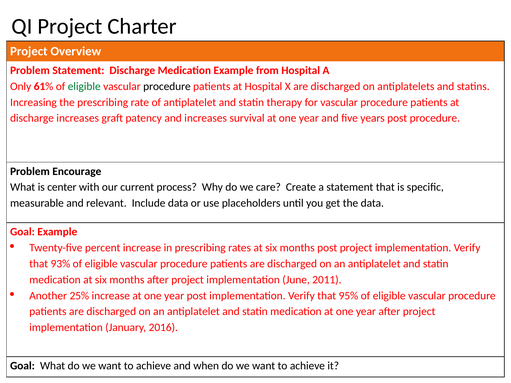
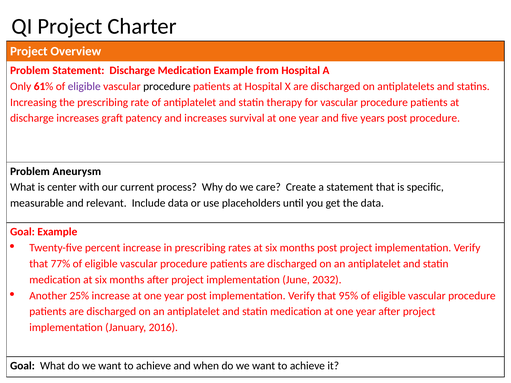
eligible at (84, 86) colour: green -> purple
Encourage: Encourage -> Aneurysm
93%: 93% -> 77%
2011: 2011 -> 2032
